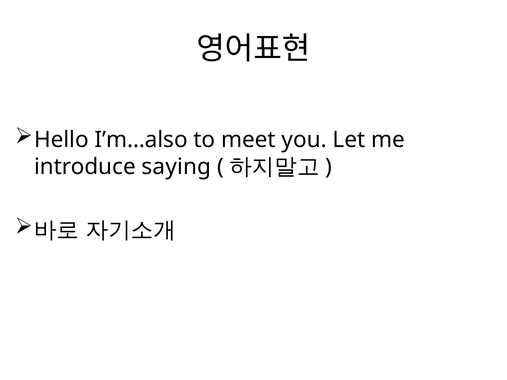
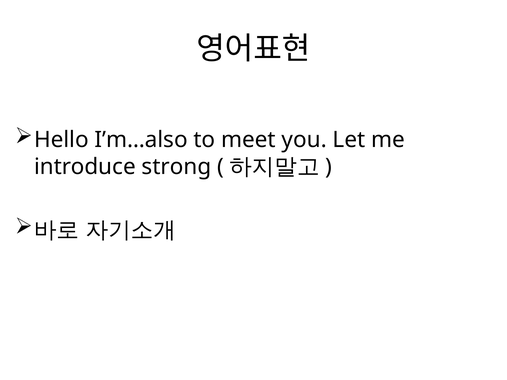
saying: saying -> strong
